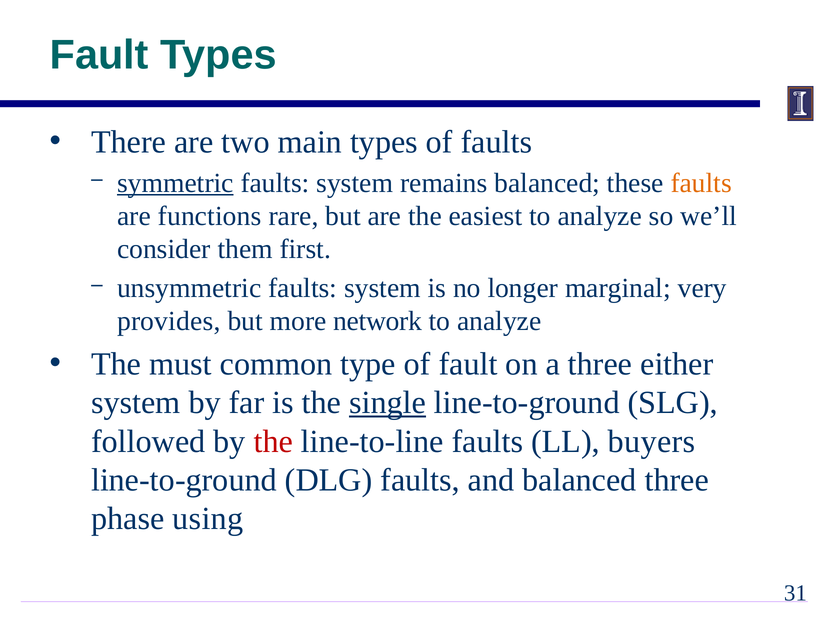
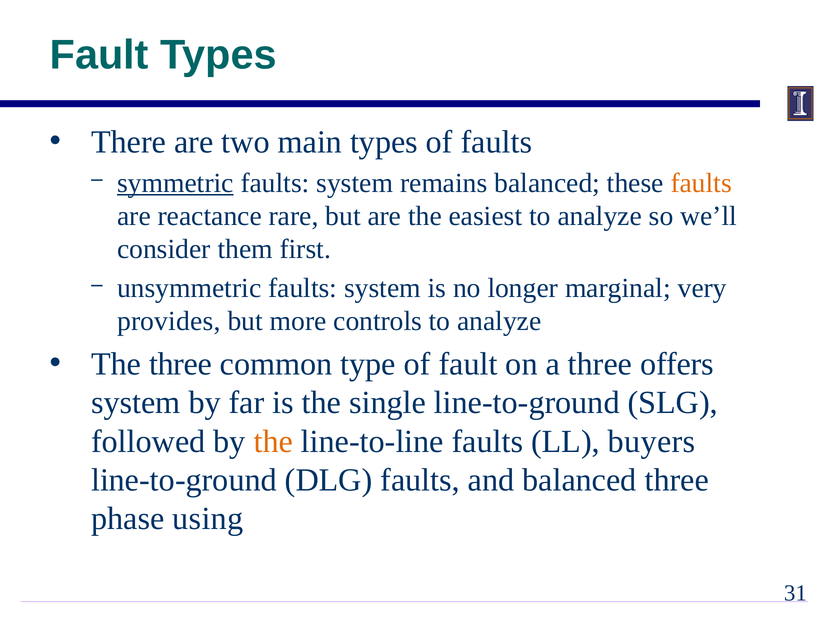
functions: functions -> reactance
network: network -> controls
The must: must -> three
either: either -> offers
single underline: present -> none
the at (273, 441) colour: red -> orange
